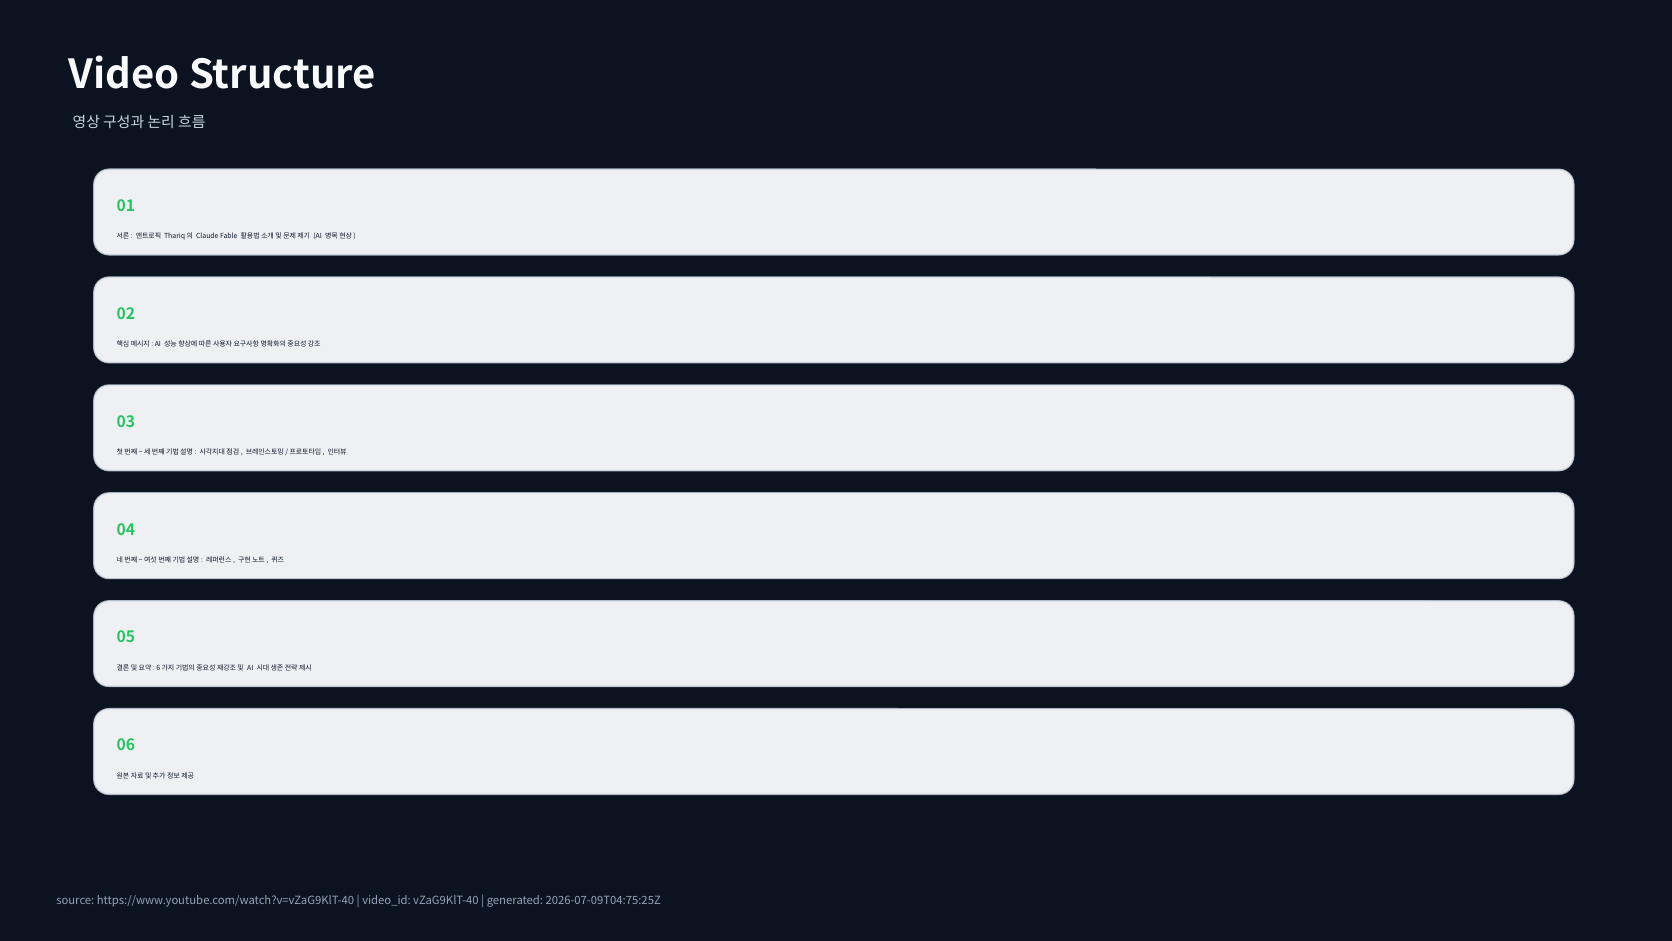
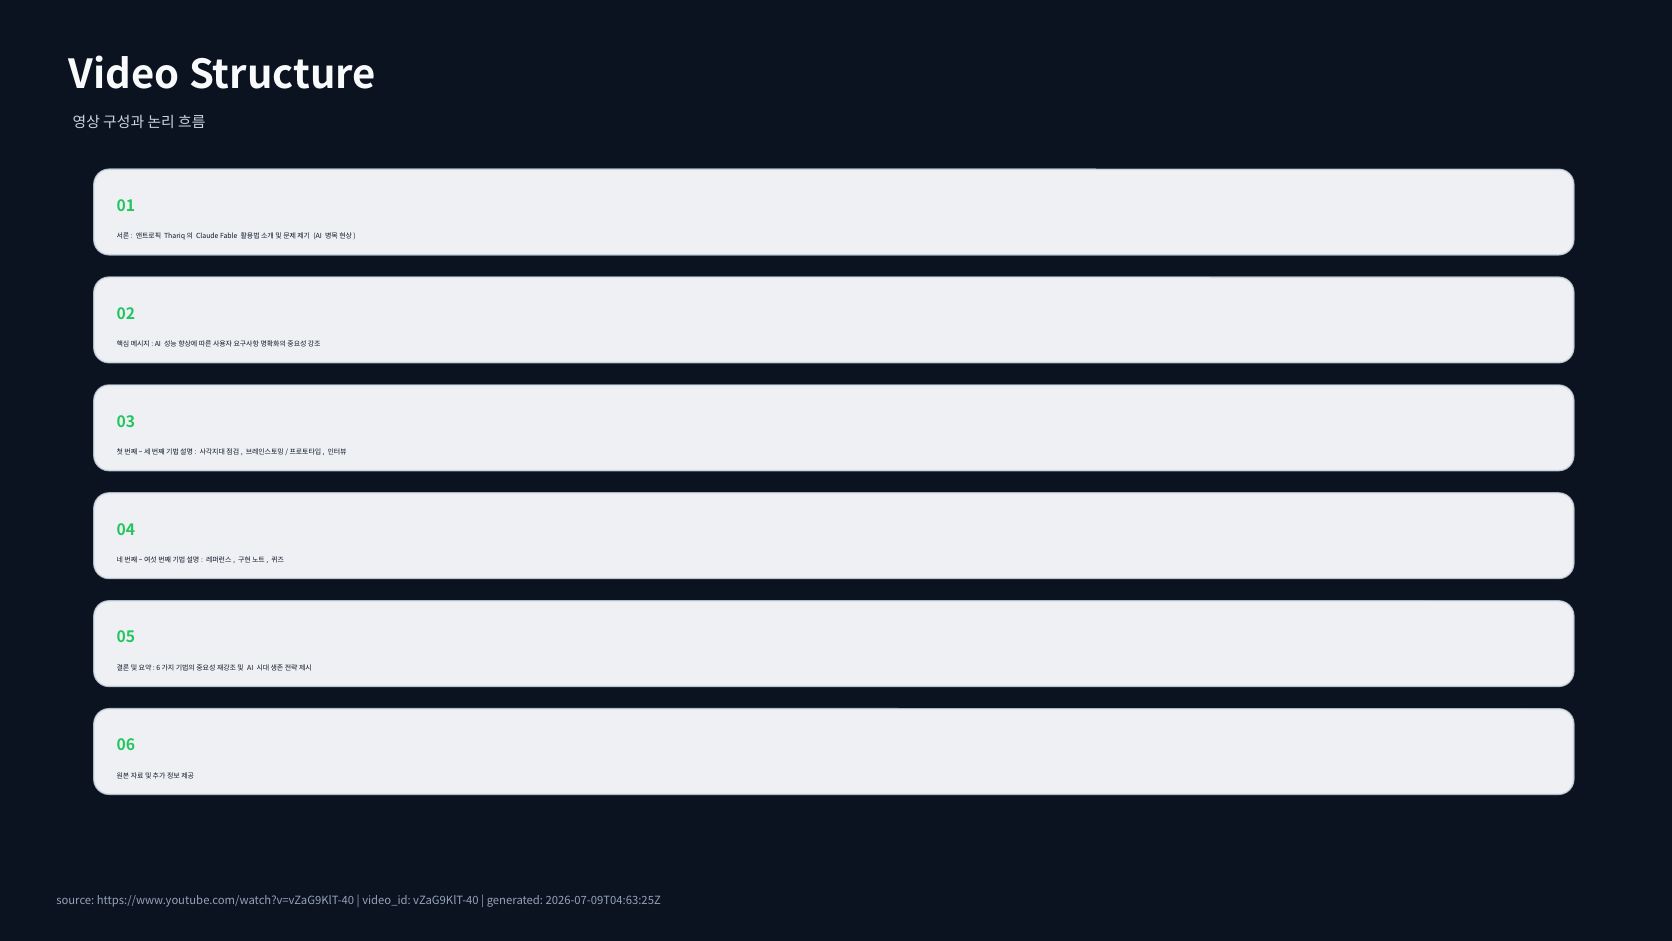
2026-07-09T04:75:25Z: 2026-07-09T04:75:25Z -> 2026-07-09T04:63:25Z
